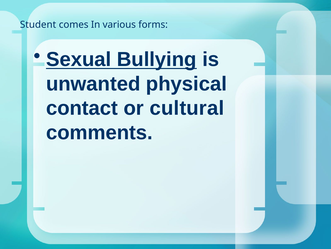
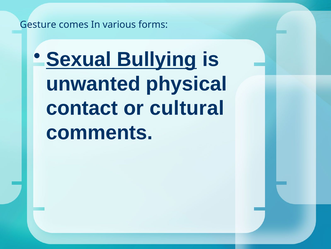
Student: Student -> Gesture
